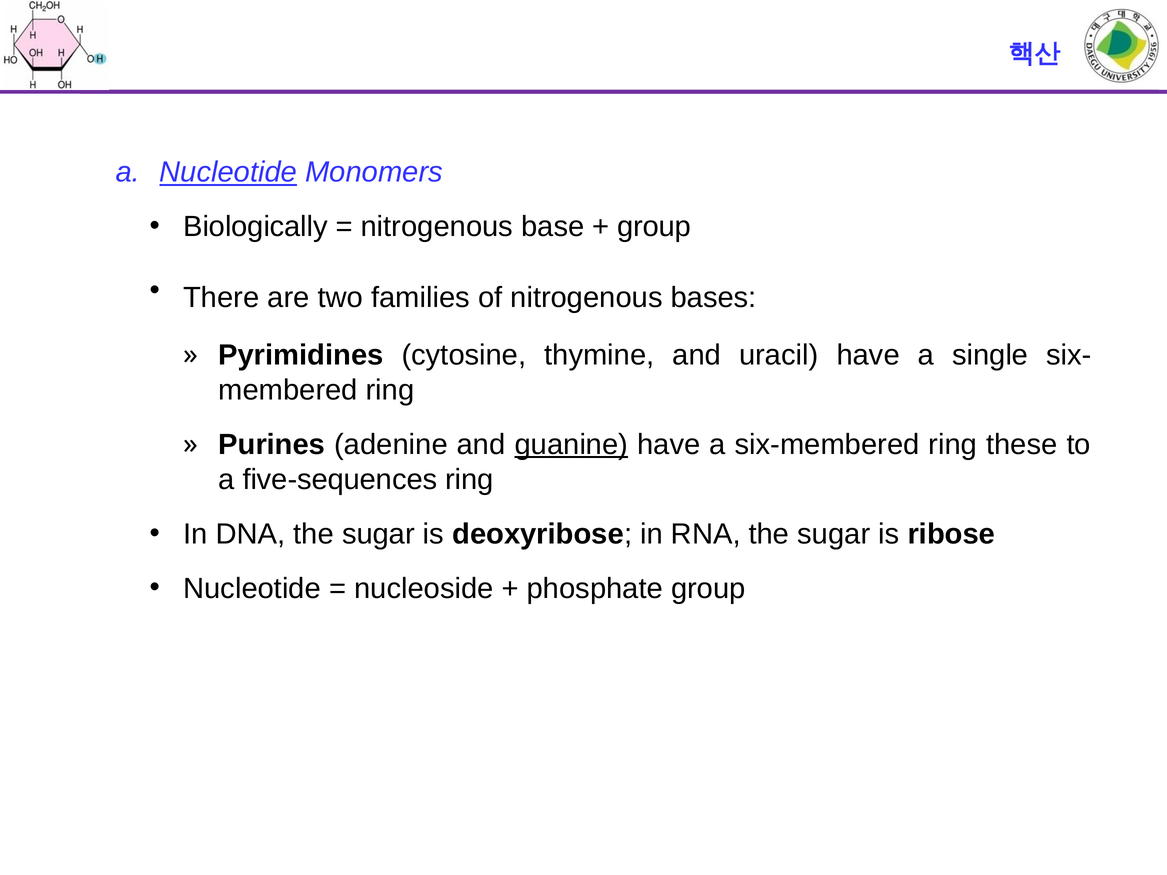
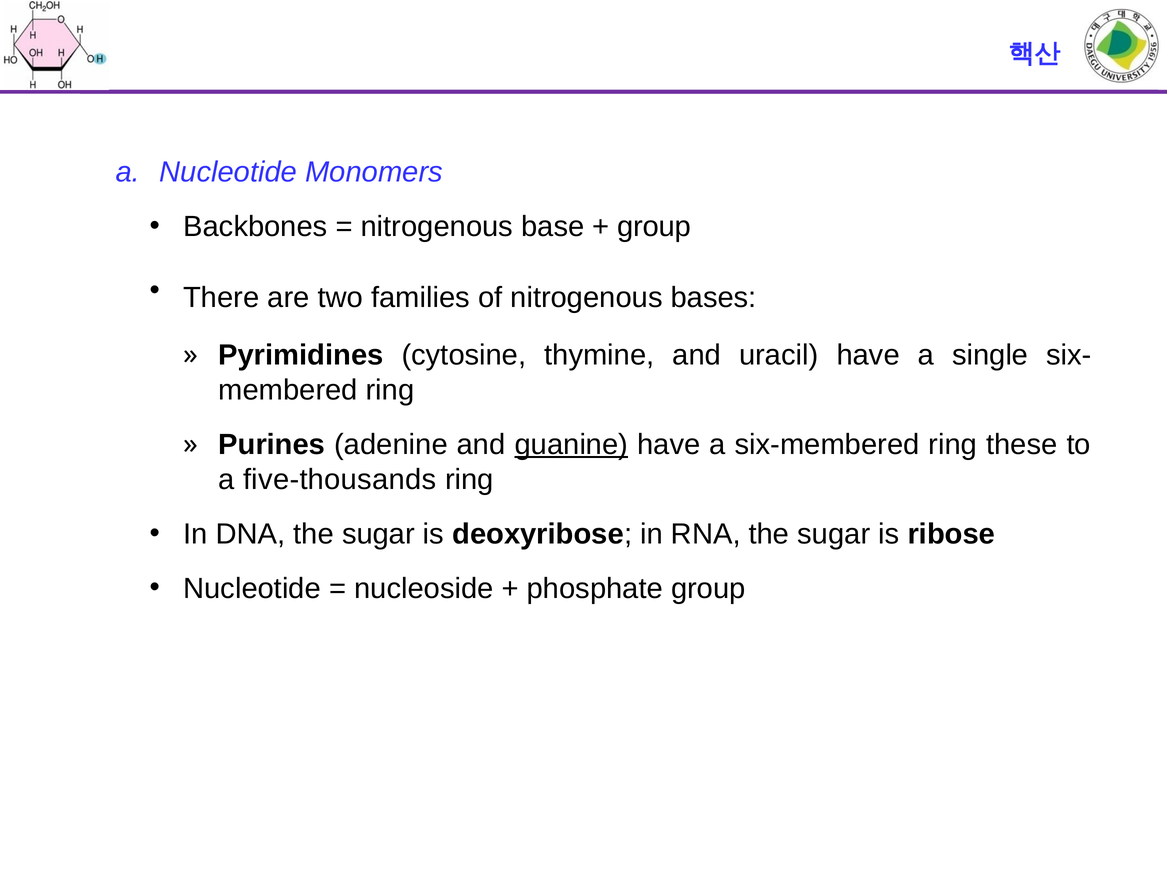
Nucleotide at (228, 172) underline: present -> none
Biologically: Biologically -> Backbones
five-sequences: five-sequences -> five-thousands
